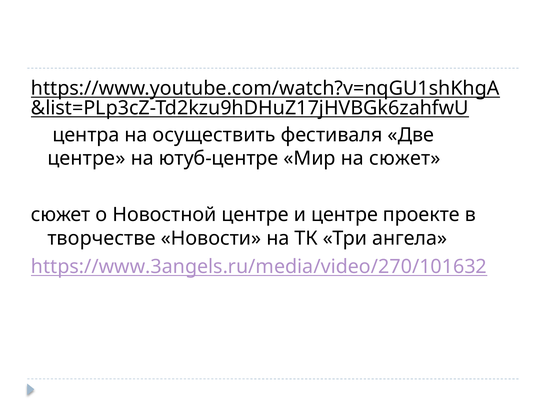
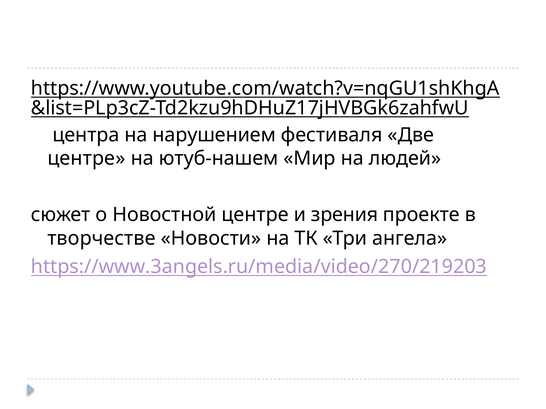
осуществить: осуществить -> нарушением
ютуб-центре: ютуб-центре -> ютуб-нашем
на сюжет: сюжет -> людей
и центре: центре -> зрения
https://www.3angels.ru/media/video/270/101632: https://www.3angels.ru/media/video/270/101632 -> https://www.3angels.ru/media/video/270/219203
